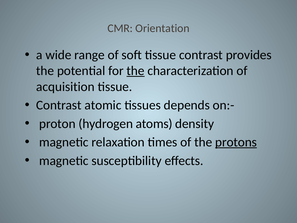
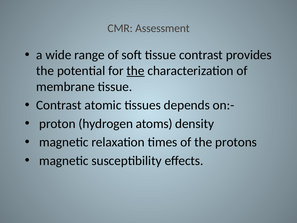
Orientation: Orientation -> Assessment
acquisition: acquisition -> membrane
protons underline: present -> none
